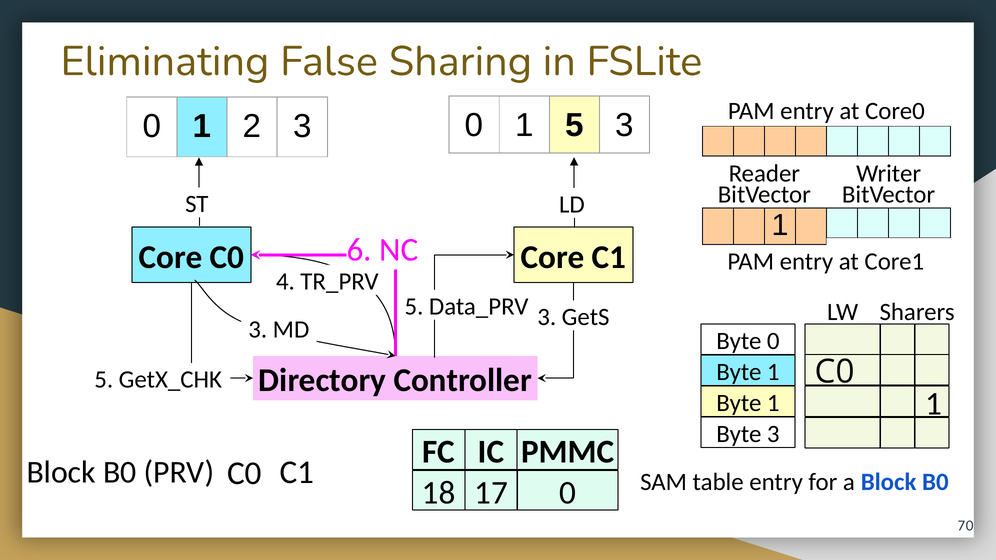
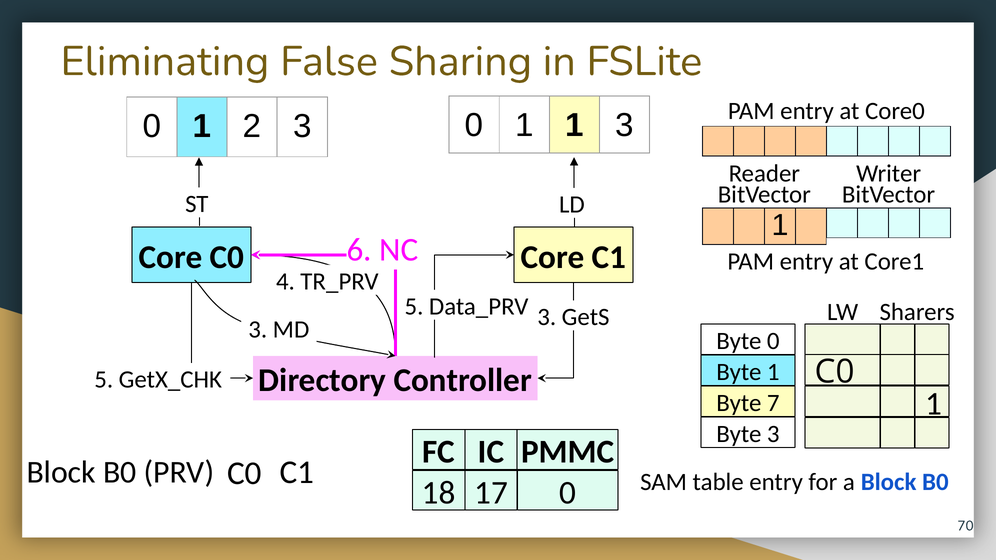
1 5: 5 -> 1
1 at (773, 403): 1 -> 7
